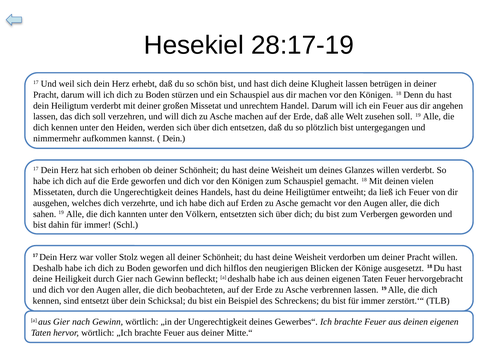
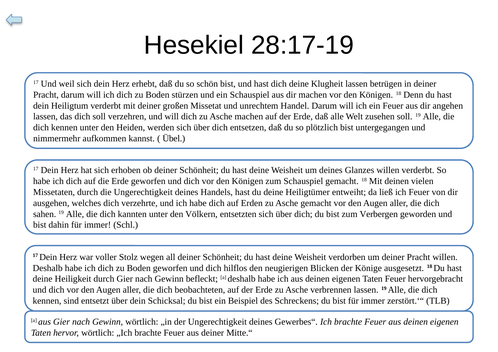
Dein at (174, 139): Dein -> Übel
